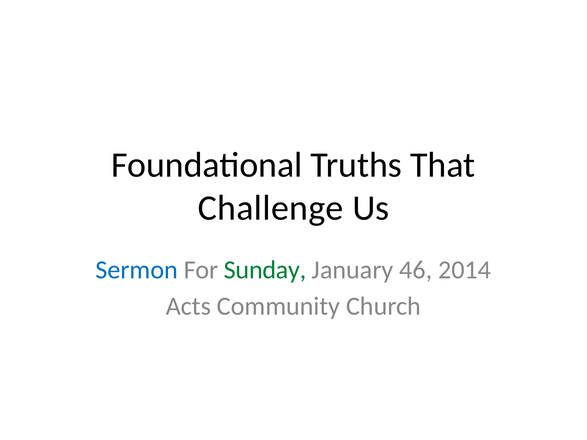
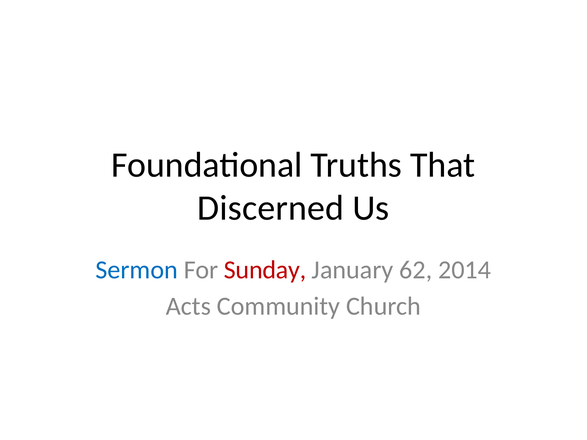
Challenge: Challenge -> Discerned
Sunday colour: green -> red
46: 46 -> 62
